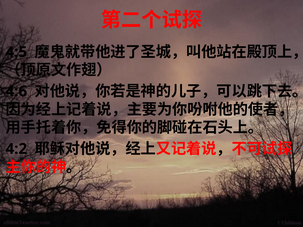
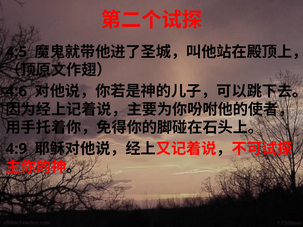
4:2: 4:2 -> 4:9
